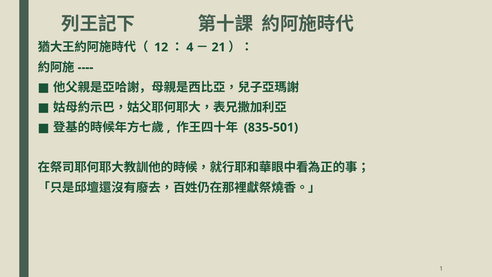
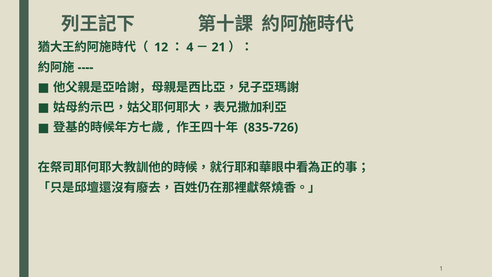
835-501: 835-501 -> 835-726
